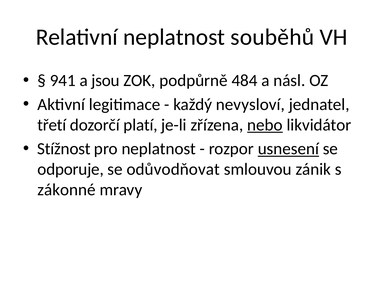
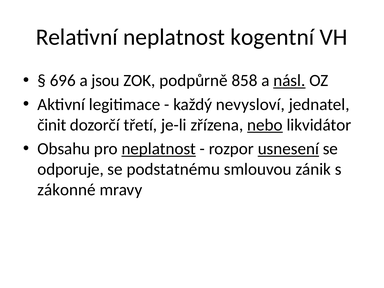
souběhů: souběhů -> kogentní
941: 941 -> 696
484: 484 -> 858
násl underline: none -> present
třetí: třetí -> činit
platí: platí -> třetí
Stížnost: Stížnost -> Obsahu
neplatnost at (159, 149) underline: none -> present
odůvodňovat: odůvodňovat -> podstatnému
